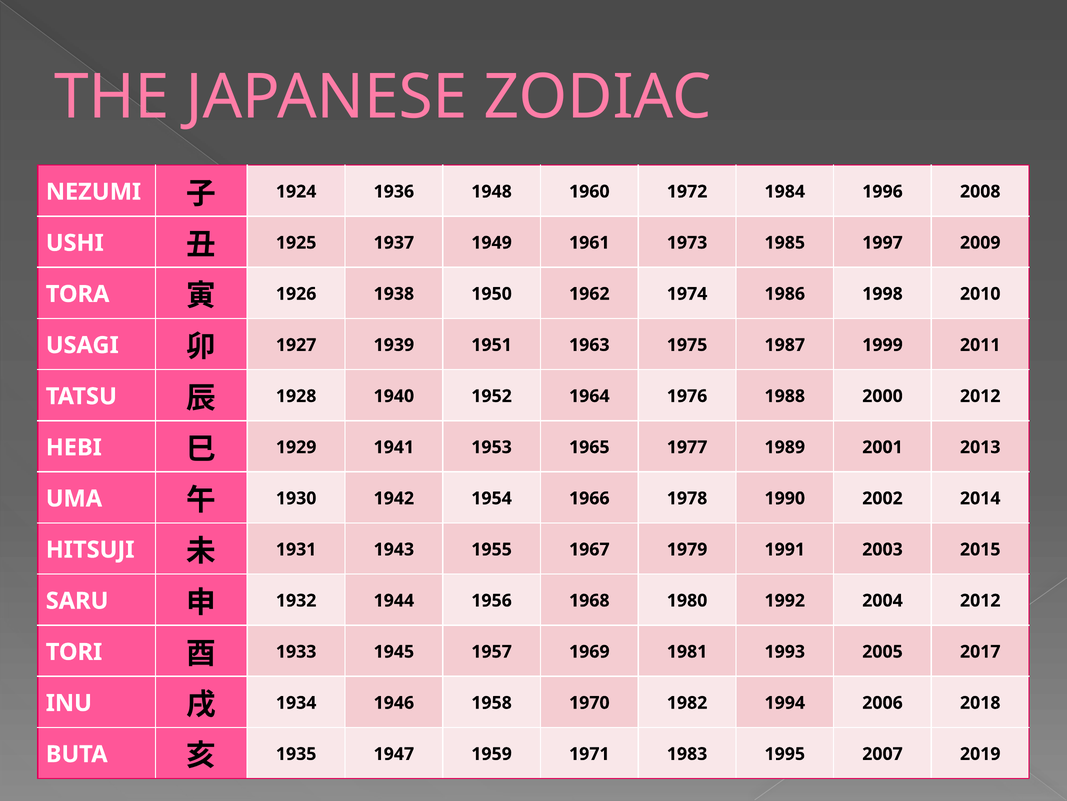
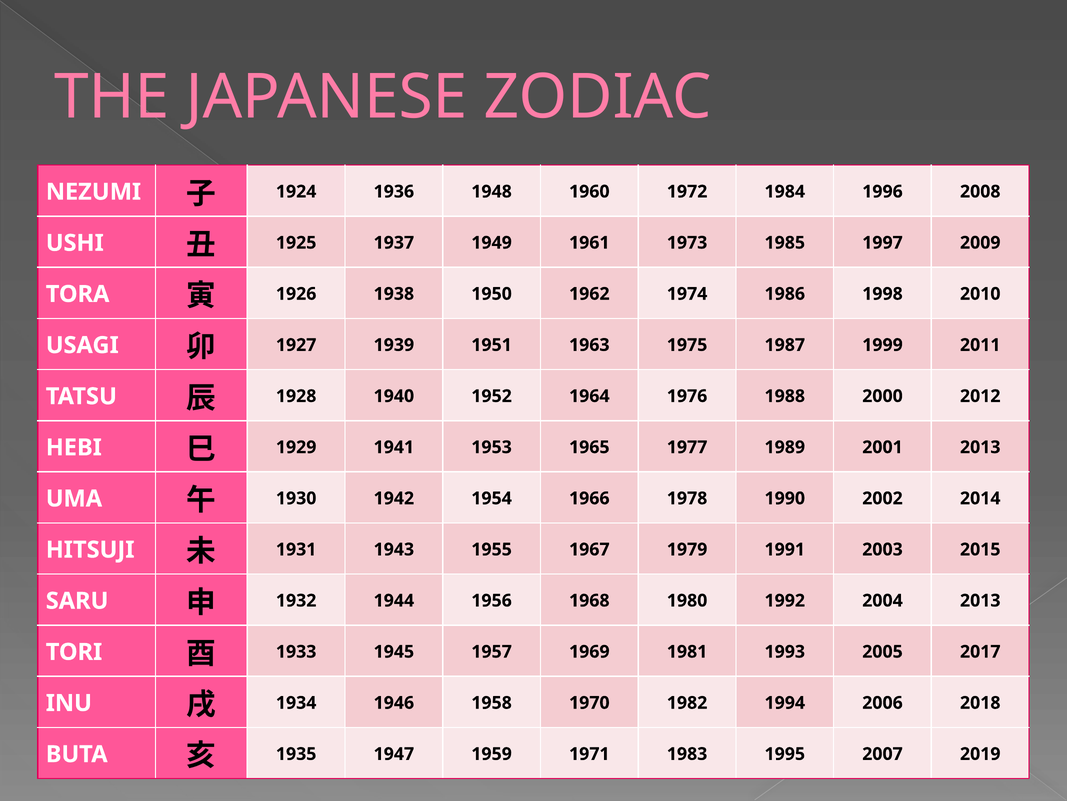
2012 at (980, 600): 2012 -> 2013
